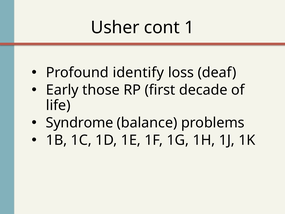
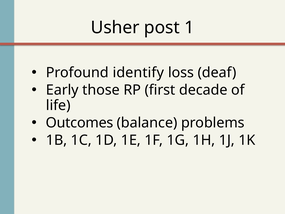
cont: cont -> post
Syndrome: Syndrome -> Outcomes
